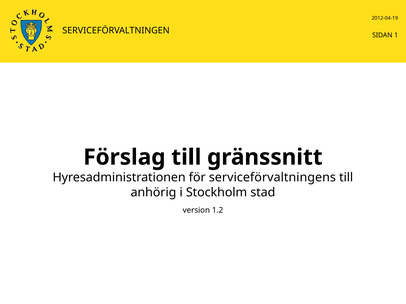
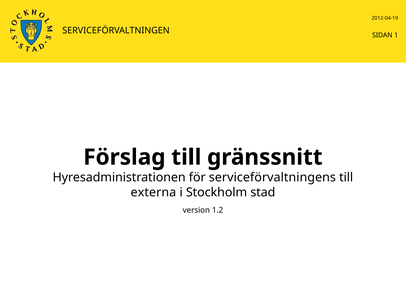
anhörig: anhörig -> externa
